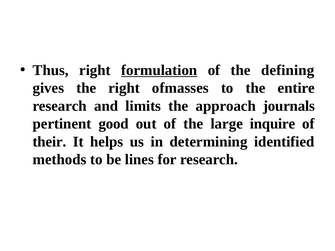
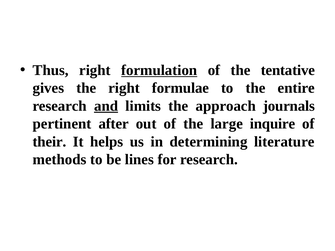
defining: defining -> tentative
ofmasses: ofmasses -> formulae
and underline: none -> present
good: good -> after
identified: identified -> literature
